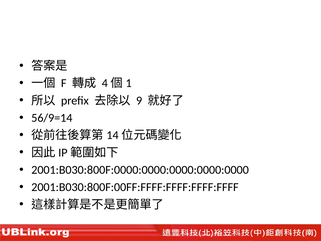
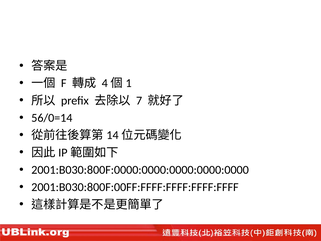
9: 9 -> 7
56/9=14: 56/9=14 -> 56/0=14
